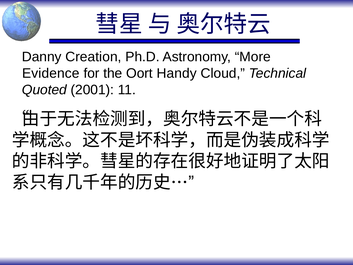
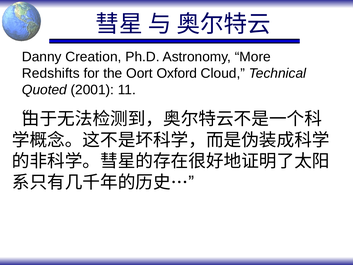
Evidence: Evidence -> Redshifts
Handy: Handy -> Oxford
